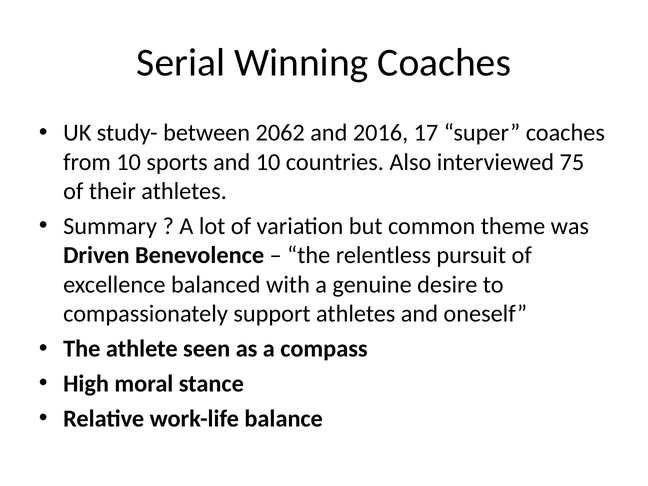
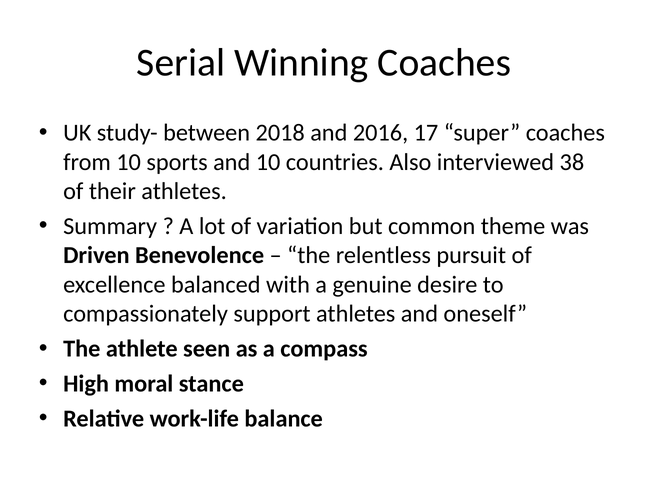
2062: 2062 -> 2018
75: 75 -> 38
